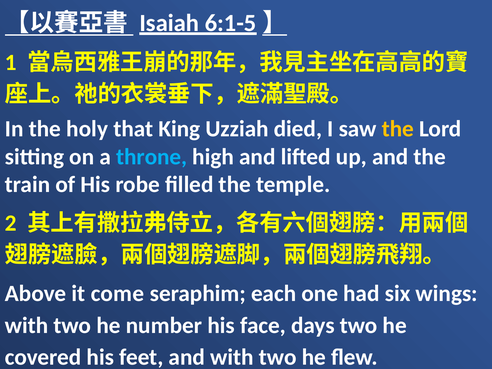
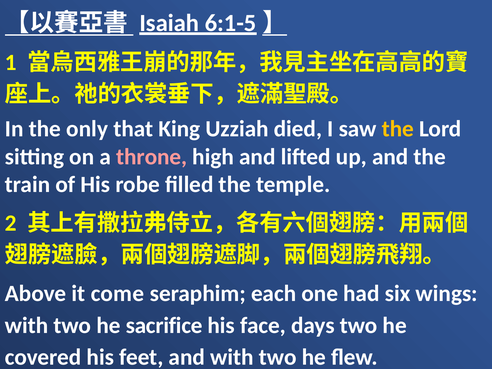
holy: holy -> only
throne colour: light blue -> pink
number: number -> sacrifice
